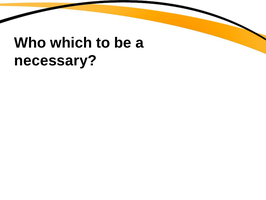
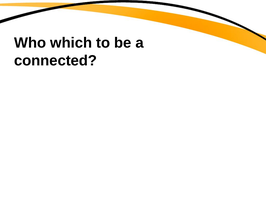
necessary: necessary -> connected
